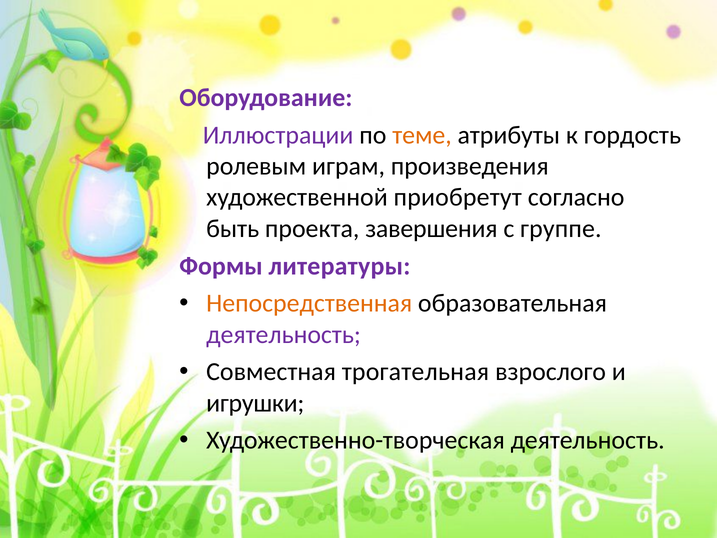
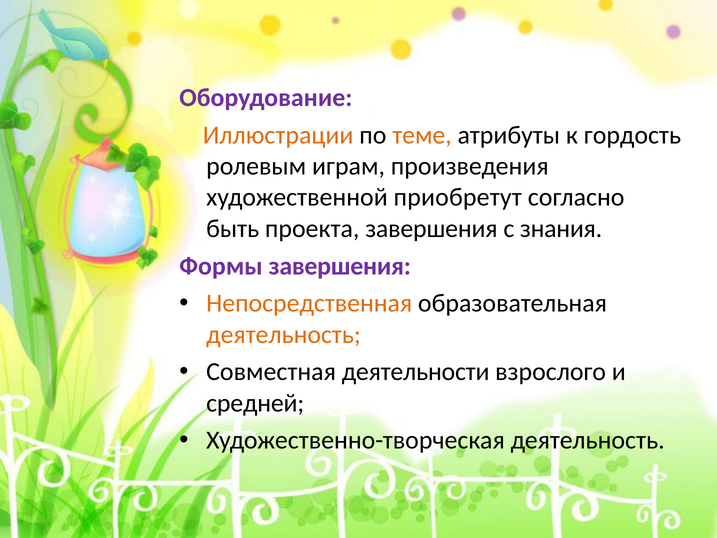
Иллюстрации colour: purple -> orange
группе: группе -> знания
Формы литературы: литературы -> завершения
деятельность at (284, 334) colour: purple -> orange
трогательная: трогательная -> деятельности
игрушки: игрушки -> средней
